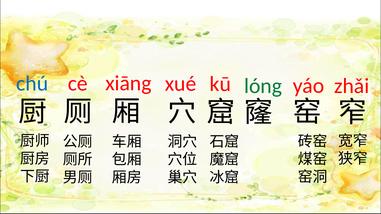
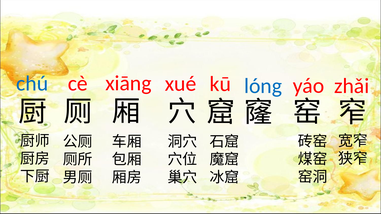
lóng colour: green -> blue
